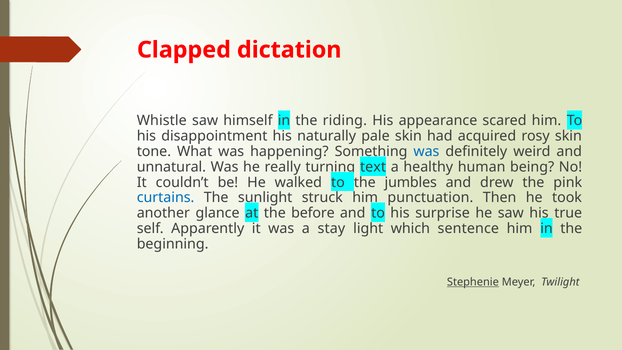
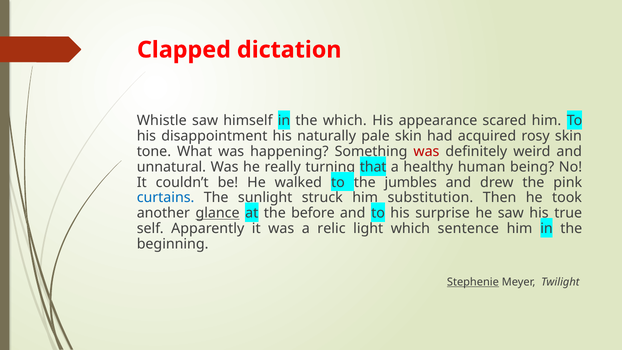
the riding: riding -> which
was at (426, 152) colour: blue -> red
text: text -> that
punctuation: punctuation -> substitution
glance underline: none -> present
stay: stay -> relic
